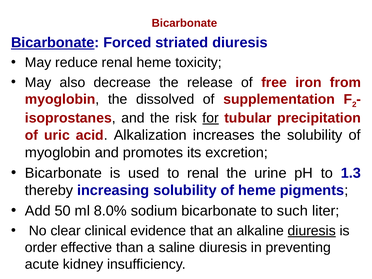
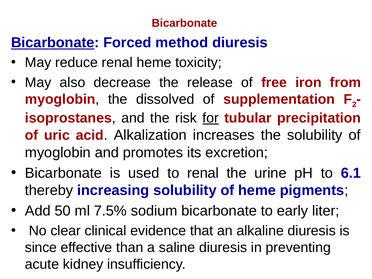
striated: striated -> method
1.3: 1.3 -> 6.1
8.0%: 8.0% -> 7.5%
such: such -> early
diuresis at (312, 231) underline: present -> none
order: order -> since
